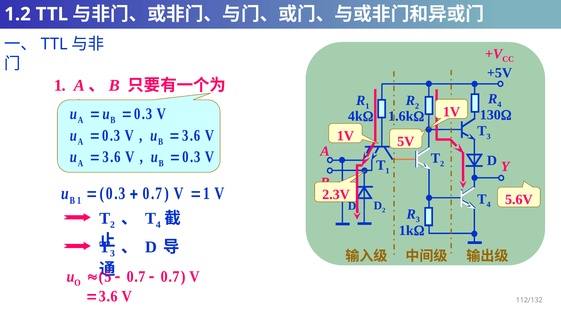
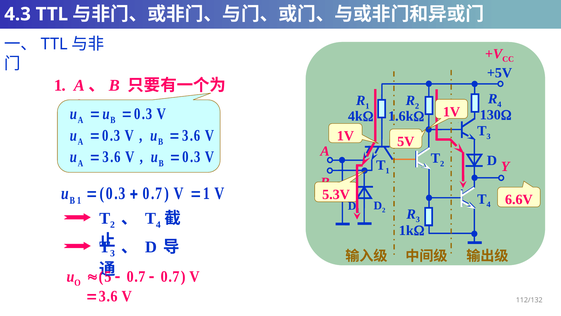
1.2: 1.2 -> 4.3
2.3V: 2.3V -> 5.3V
5.6V: 5.6V -> 6.6V
